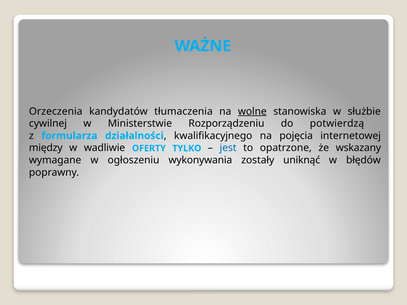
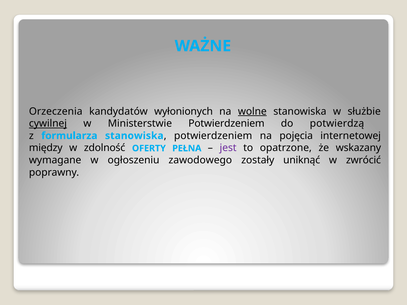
tłumaczenia: tłumaczenia -> wyłonionych
cywilnej underline: none -> present
Ministerstwie Rozporządzeniu: Rozporządzeniu -> Potwierdzeniem
formularza działalności: działalności -> stanowiska
kwalifikacyjnego at (213, 136): kwalifikacyjnego -> potwierdzeniem
wadliwie: wadliwie -> zdolność
TYLKO: TYLKO -> PEŁNA
jest colour: blue -> purple
wykonywania: wykonywania -> zawodowego
błędów: błędów -> zwrócić
